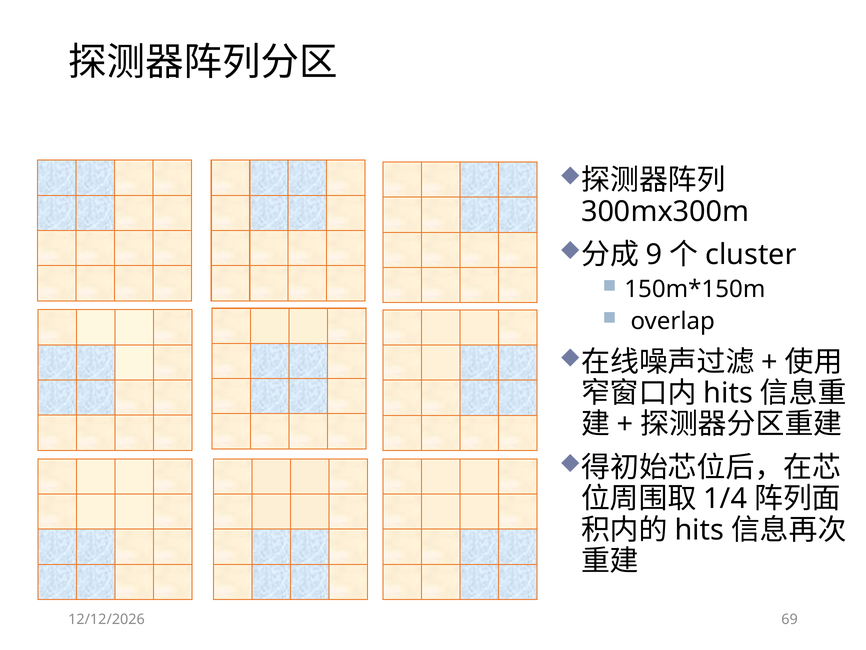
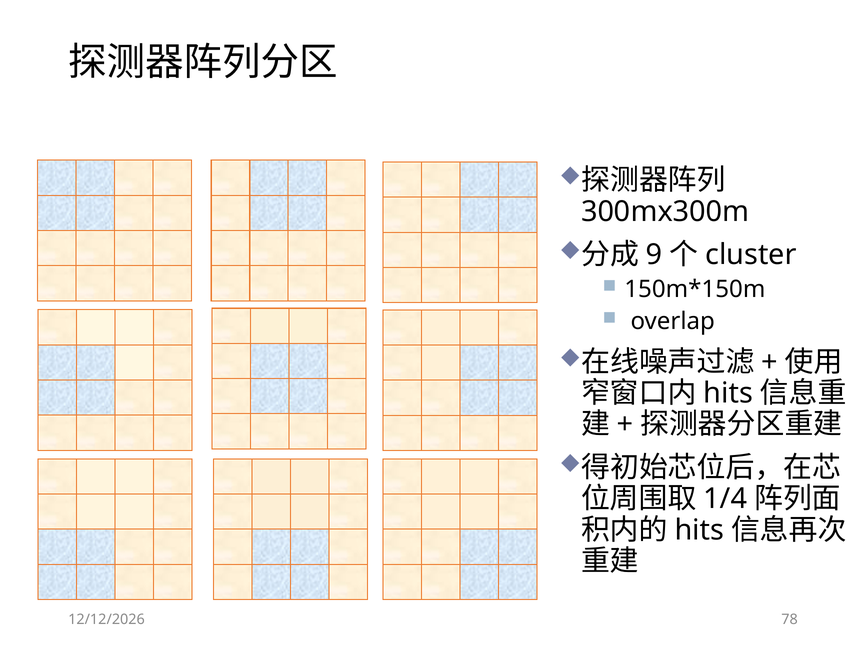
69: 69 -> 78
